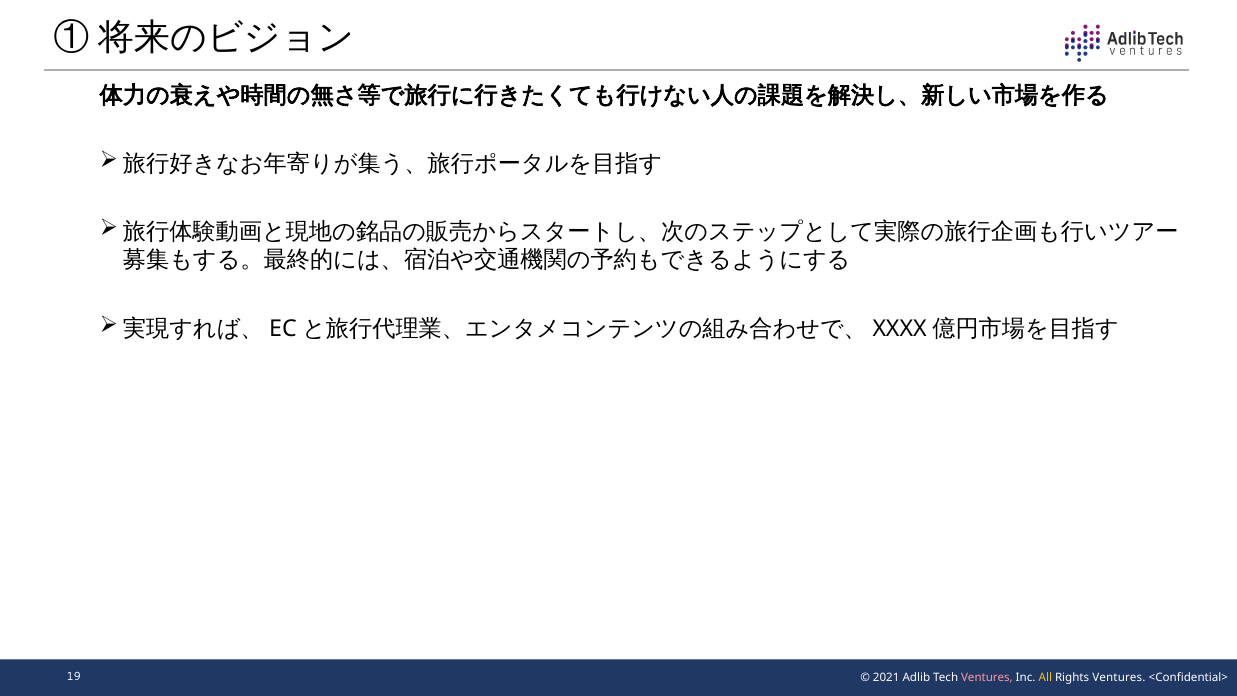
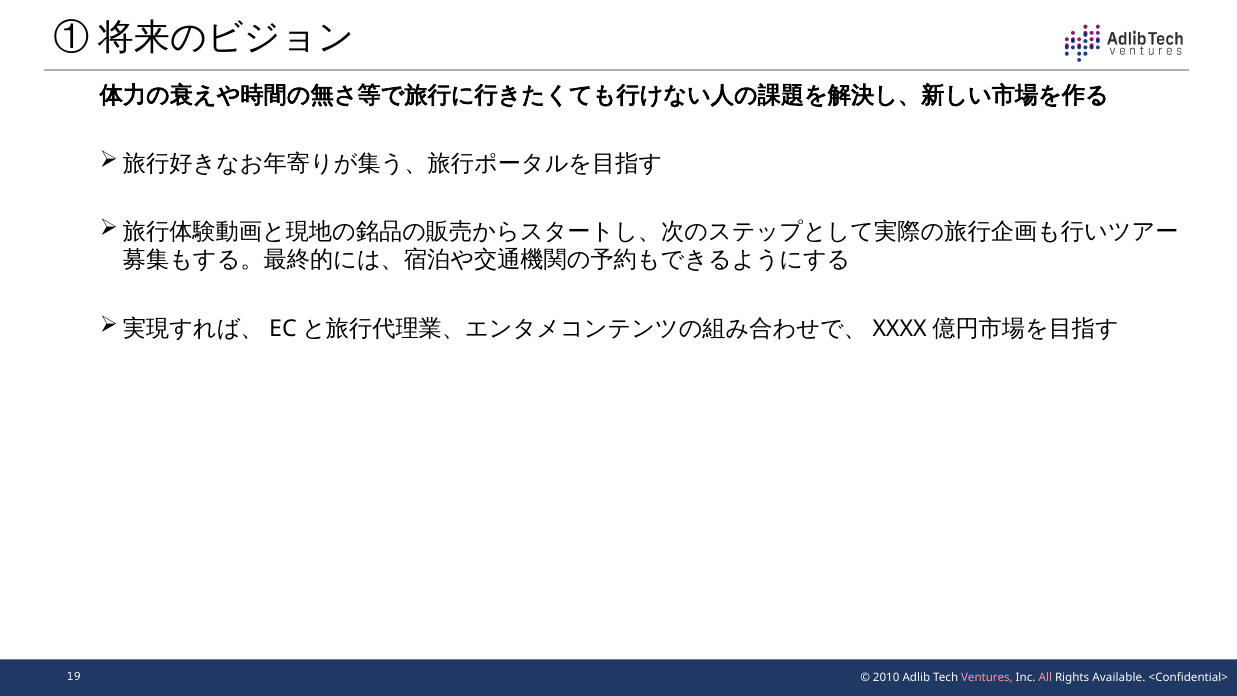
2021: 2021 -> 2010
All colour: yellow -> pink
Rights Ventures: Ventures -> Available
